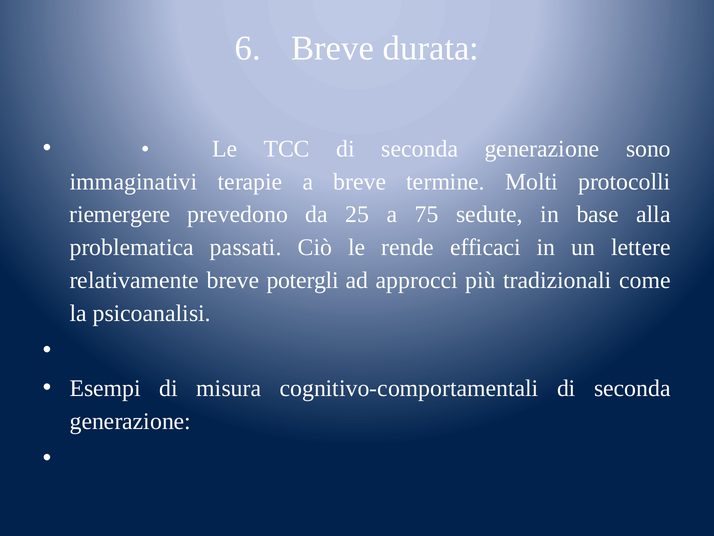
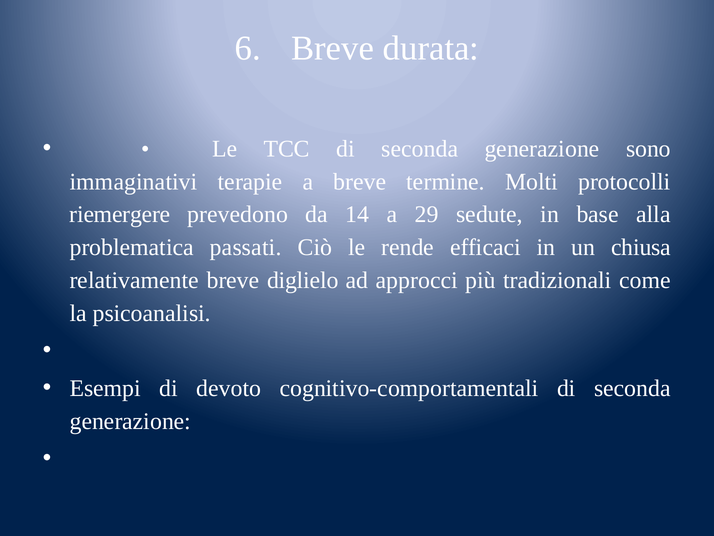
25: 25 -> 14
75: 75 -> 29
lettere: lettere -> chiusa
potergli: potergli -> diglielo
misura: misura -> devoto
